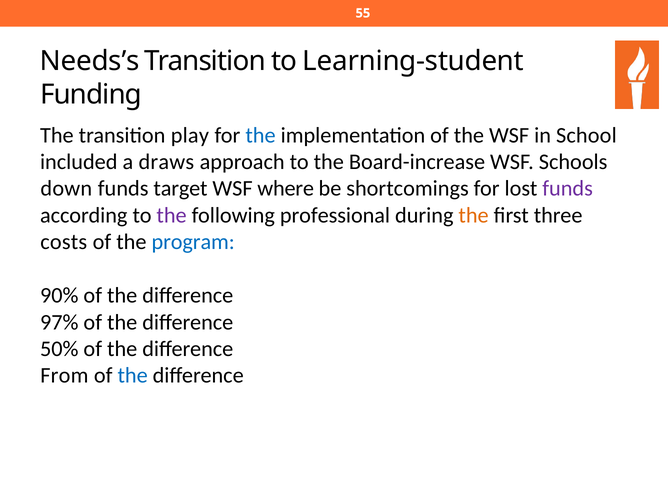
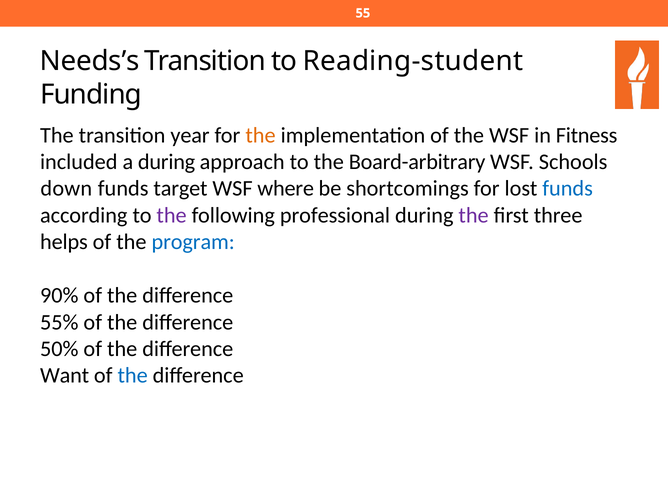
Learning-student: Learning-student -> Reading-student
play: play -> year
the at (261, 135) colour: blue -> orange
School: School -> Fitness
a draws: draws -> during
Board-increase: Board-increase -> Board-arbitrary
funds at (568, 189) colour: purple -> blue
the at (474, 215) colour: orange -> purple
costs: costs -> helps
97%: 97% -> 55%
From: From -> Want
